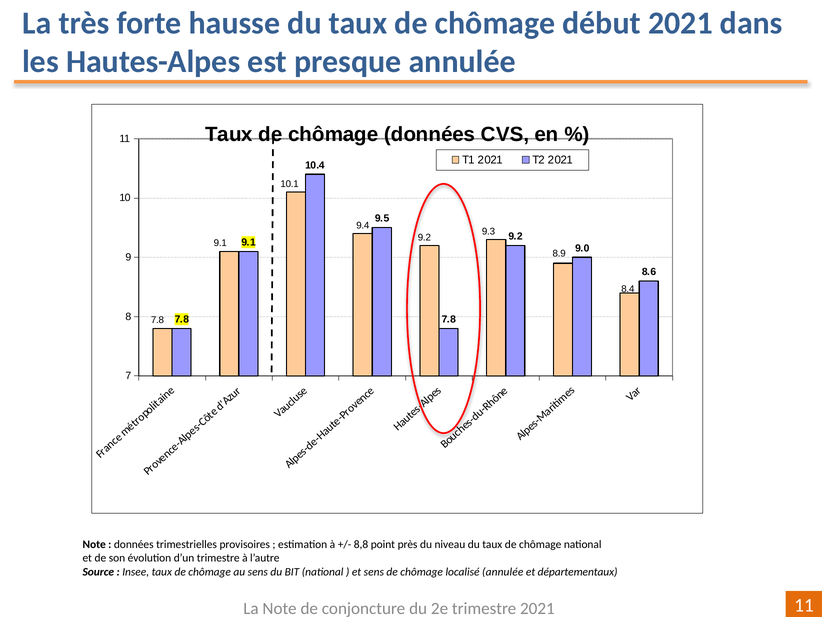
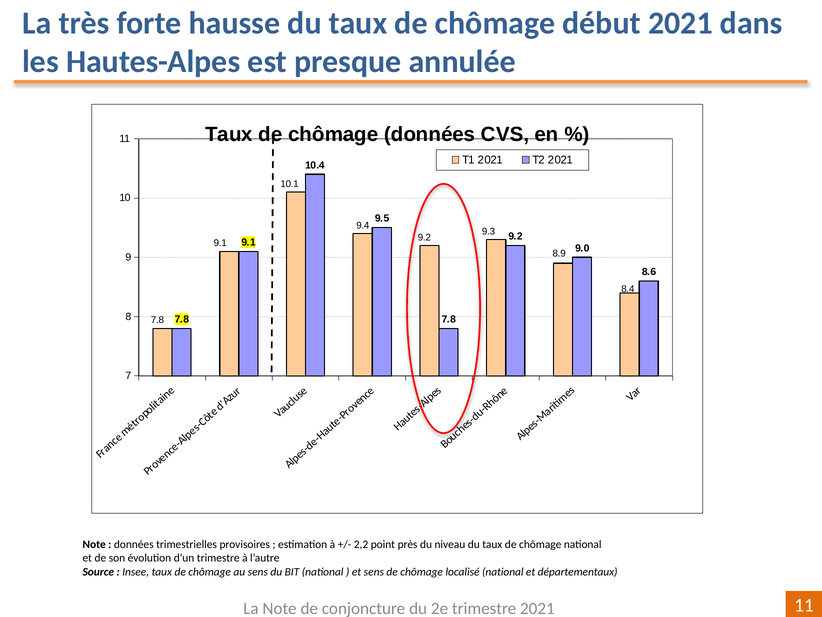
8,8: 8,8 -> 2,2
localisé annulée: annulée -> national
